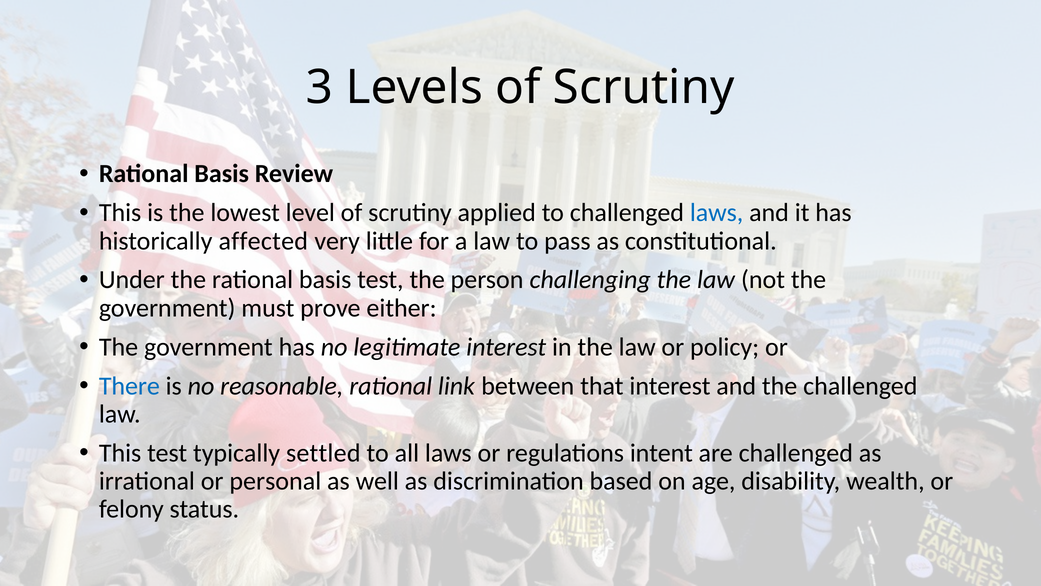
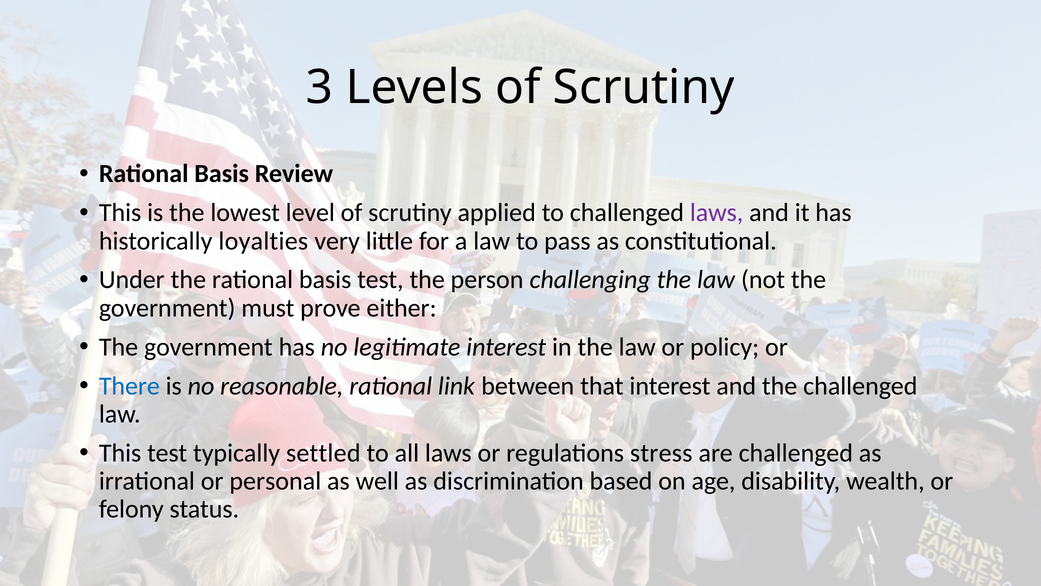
laws at (717, 213) colour: blue -> purple
affected: affected -> loyalties
intent: intent -> stress
